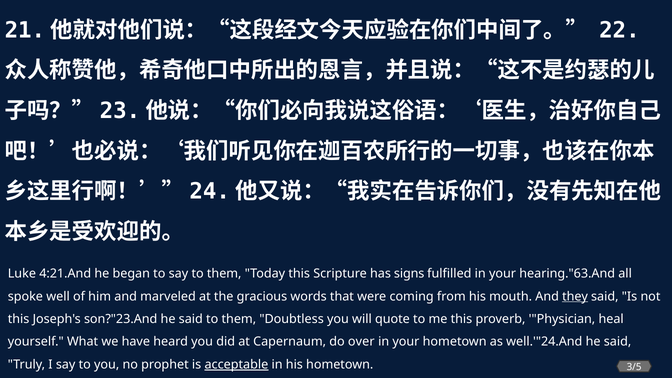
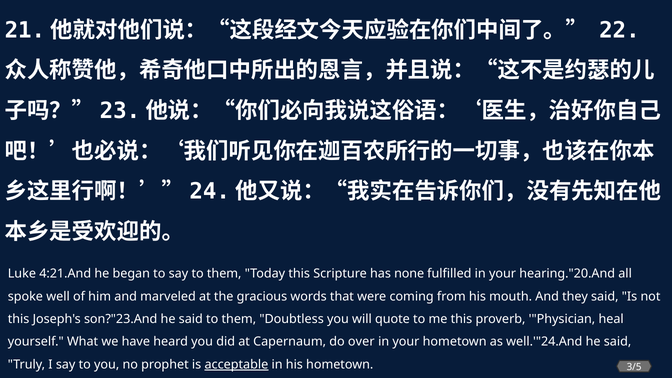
signs: signs -> none
hearing."63.And: hearing."63.And -> hearing."20.And
they underline: present -> none
